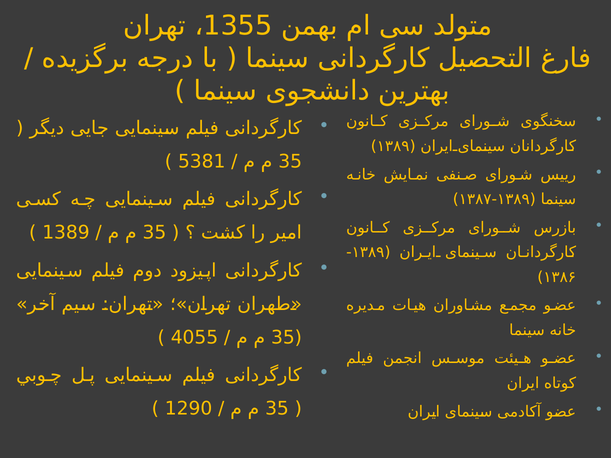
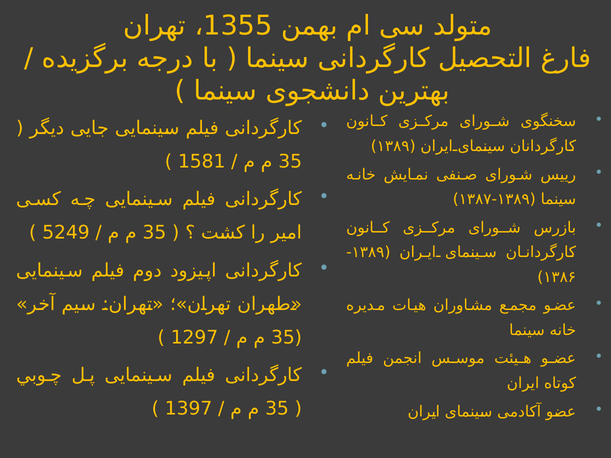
5381: 5381 -> 1581
1389: 1389 -> 5249
4055: 4055 -> 1297
1290: 1290 -> 1397
